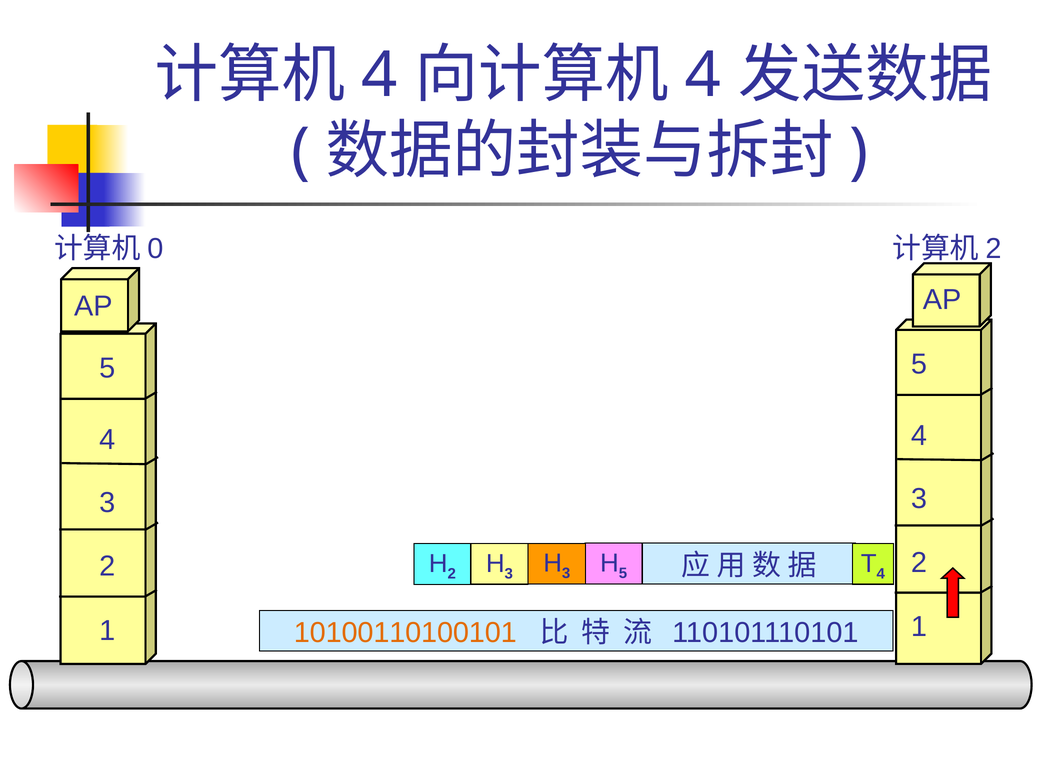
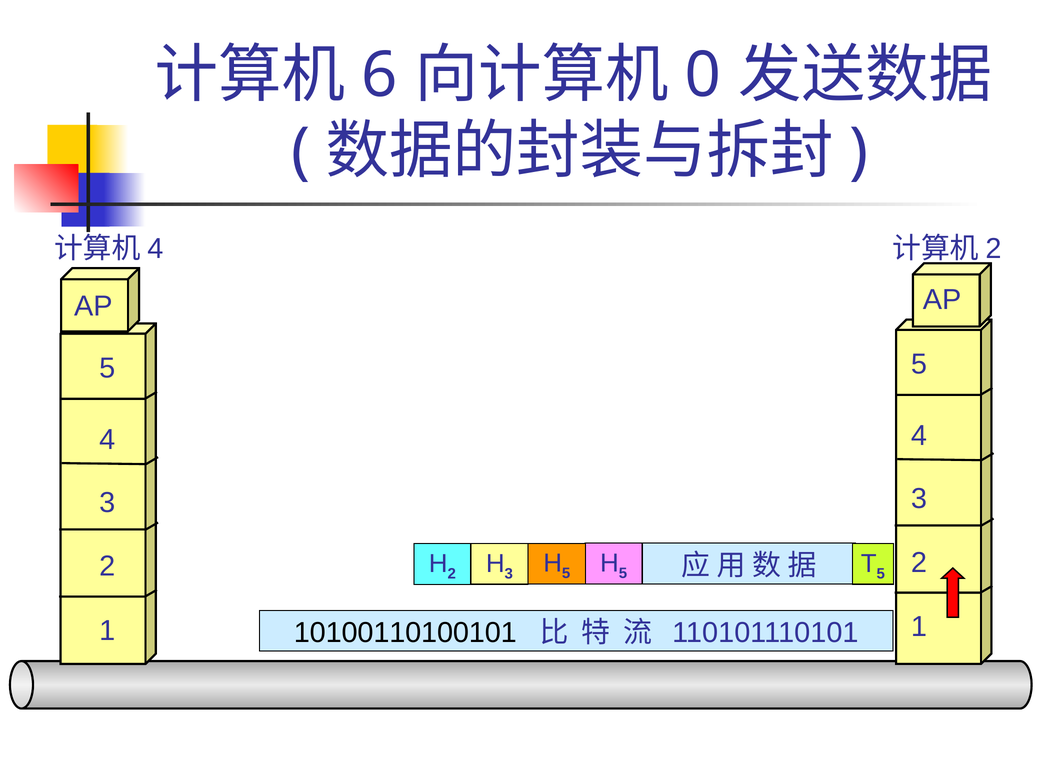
4 at (379, 75): 4 -> 6
4 at (703, 75): 4 -> 0
0 at (155, 249): 0 -> 4
3 at (566, 574): 3 -> 5
4 at (881, 574): 4 -> 5
10100110100101 colour: orange -> black
